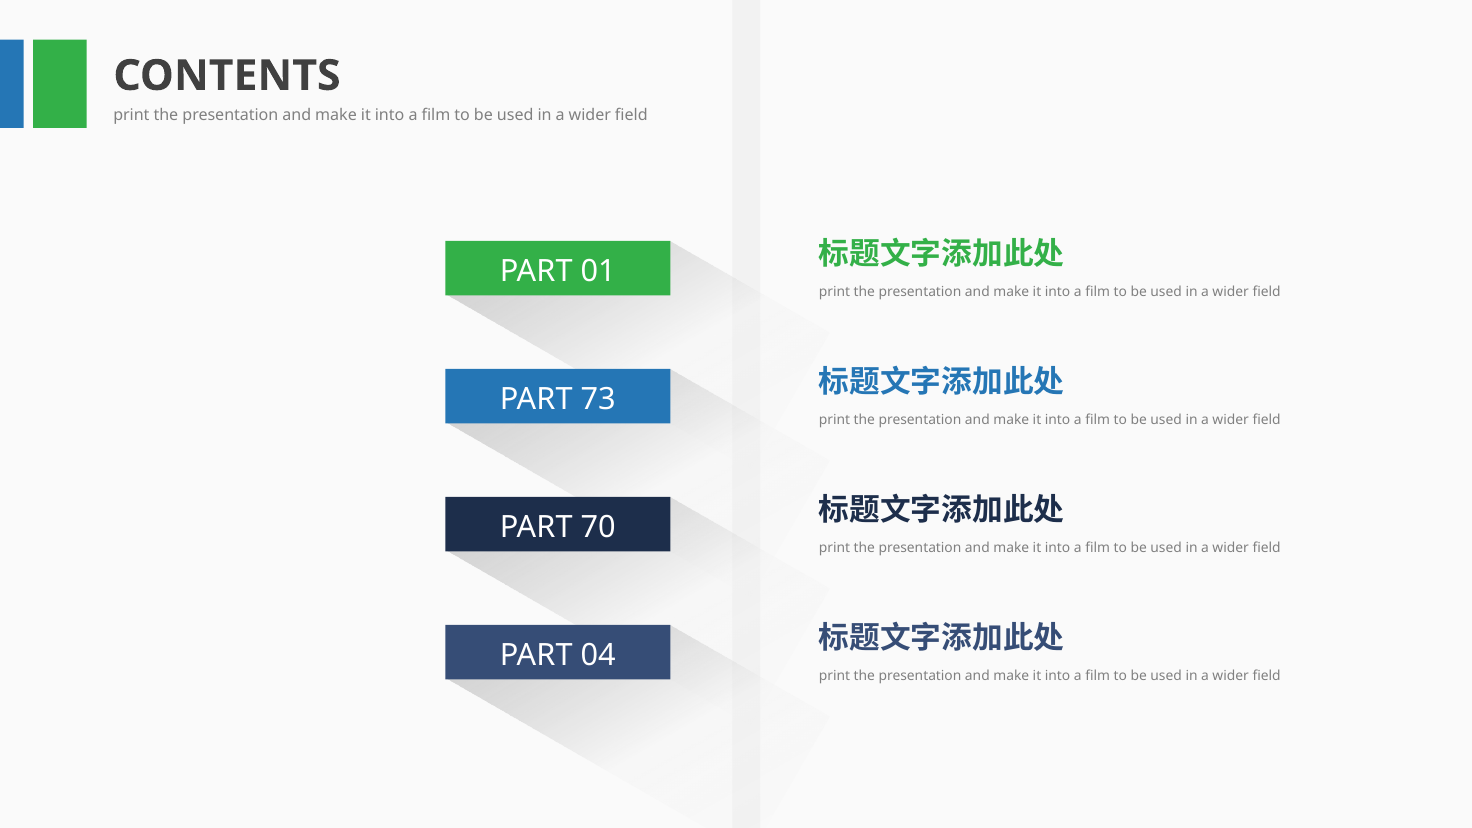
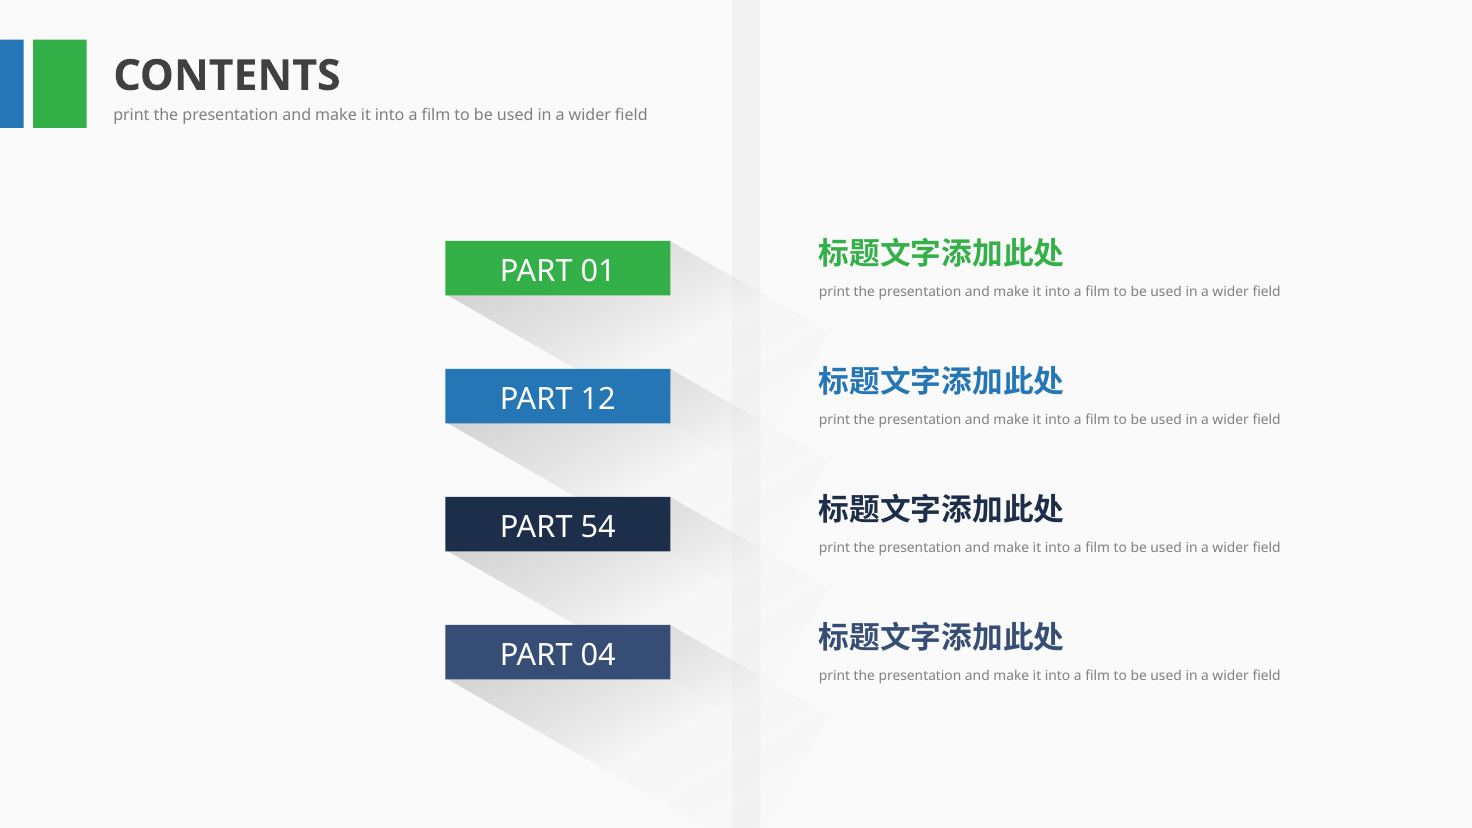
73: 73 -> 12
70: 70 -> 54
